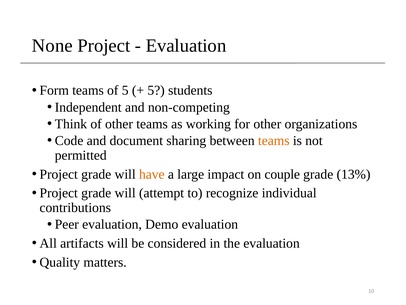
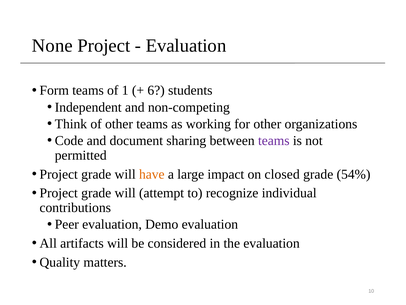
of 5: 5 -> 1
5 at (156, 90): 5 -> 6
teams at (274, 140) colour: orange -> purple
couple: couple -> closed
13%: 13% -> 54%
